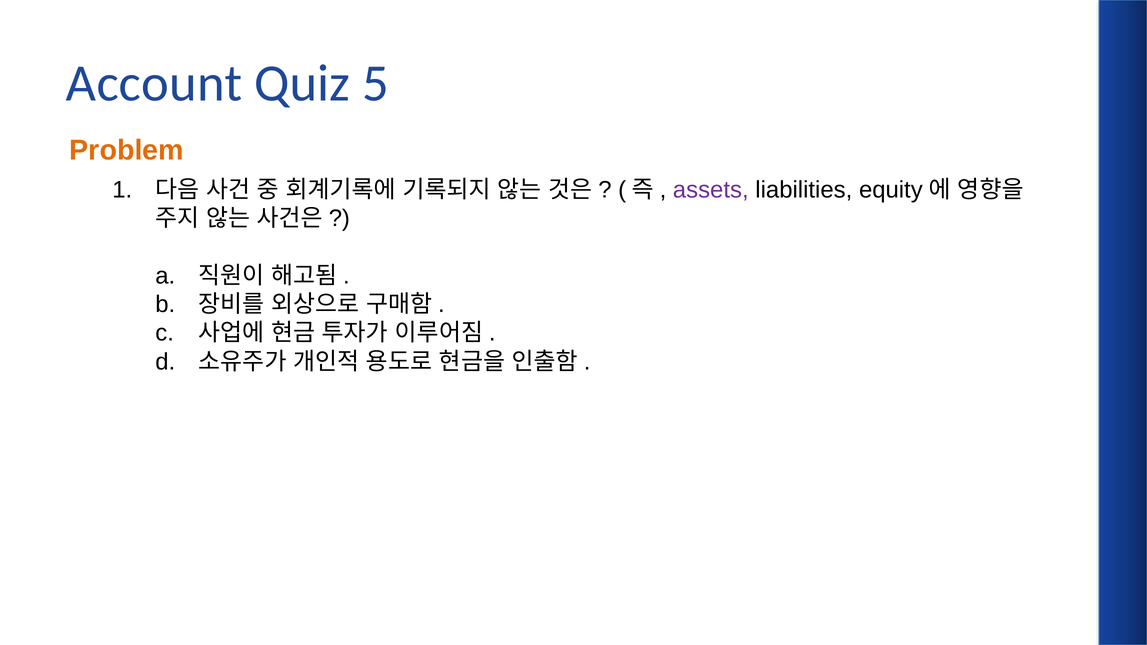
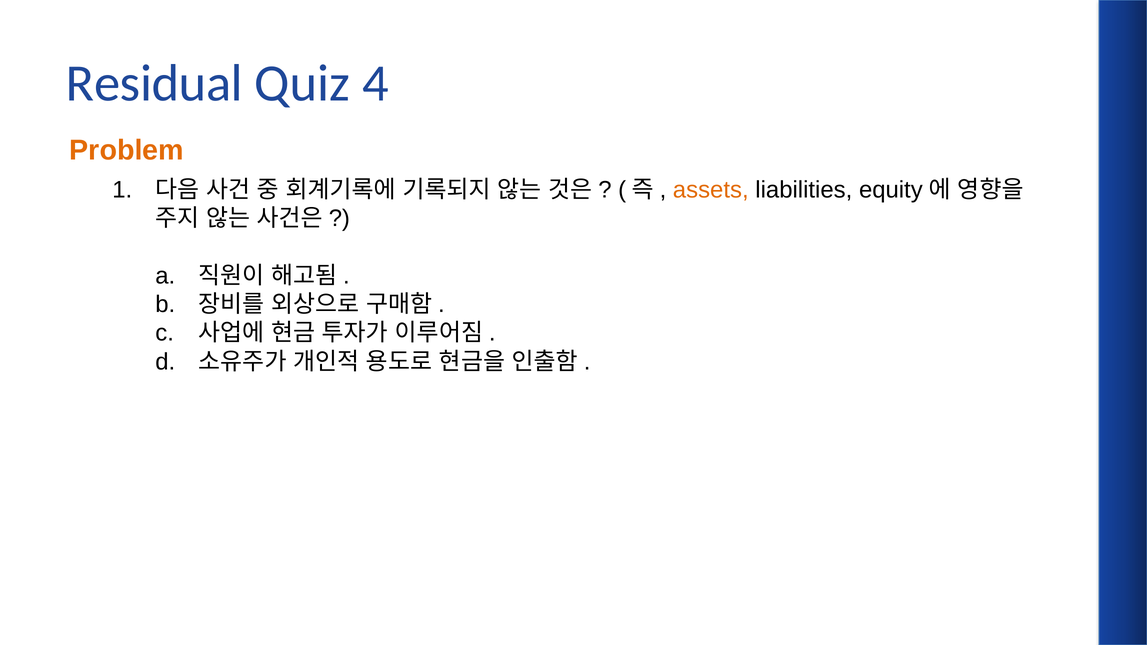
Account: Account -> Residual
5: 5 -> 4
assets colour: purple -> orange
